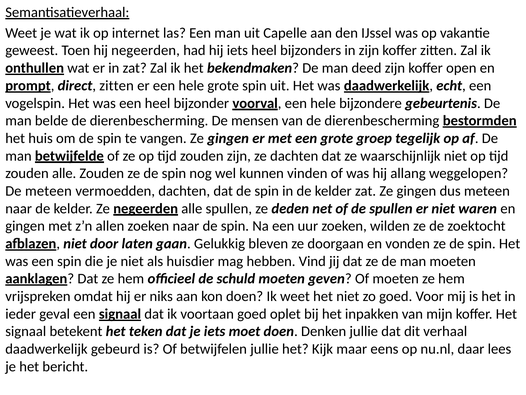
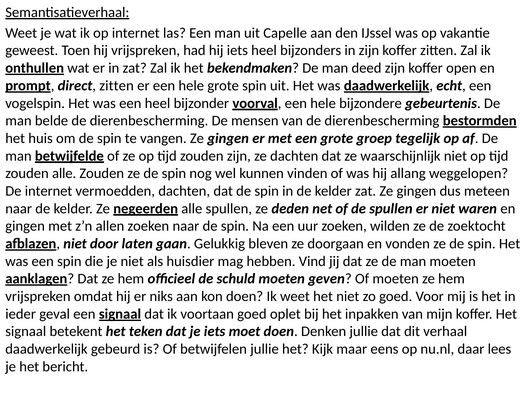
hij negeerden: negeerden -> vrijspreken
De meteen: meteen -> internet
